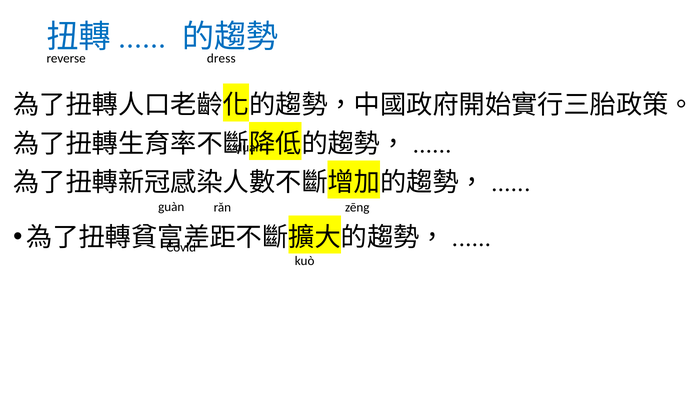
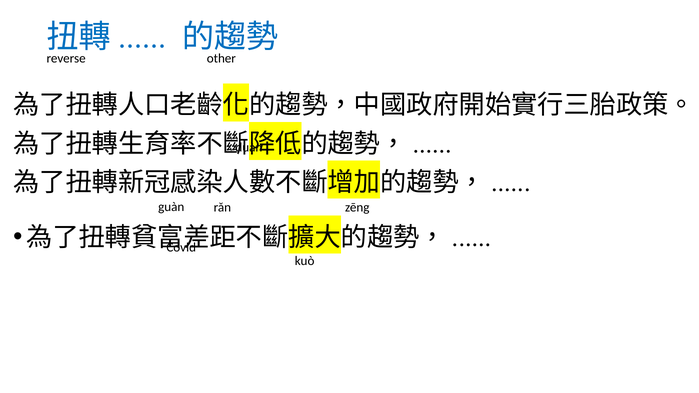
dress: dress -> other
